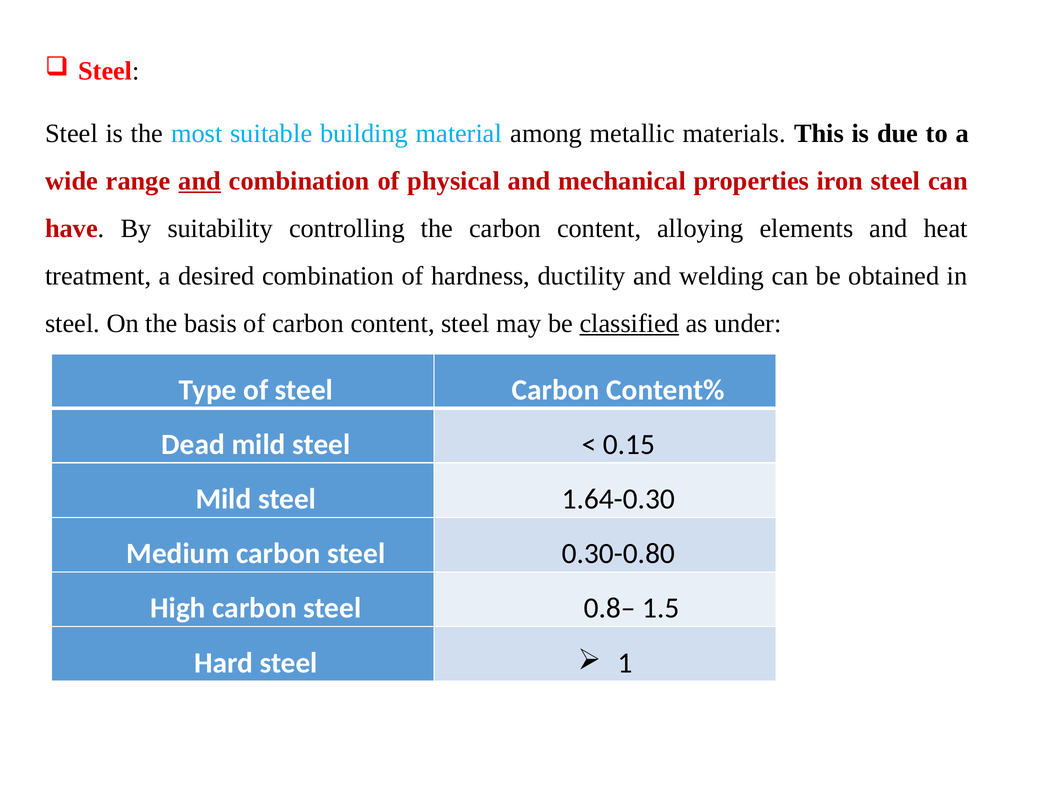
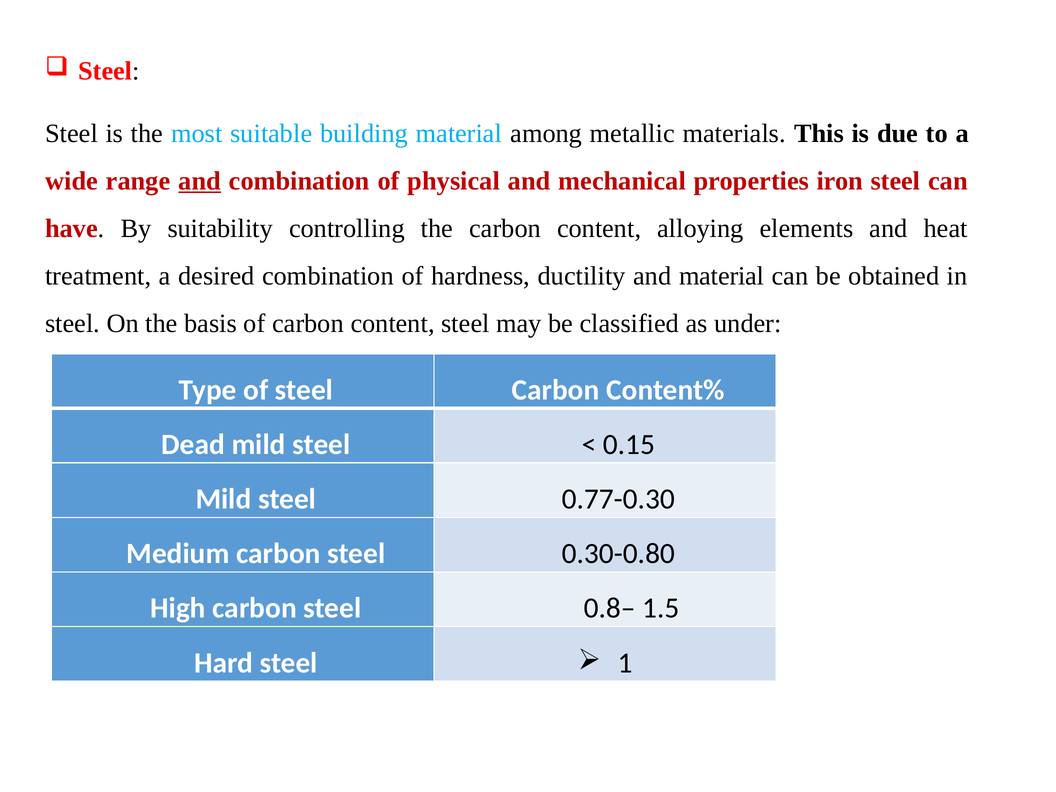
and welding: welding -> material
classified underline: present -> none
1.64-0.30: 1.64-0.30 -> 0.77-0.30
